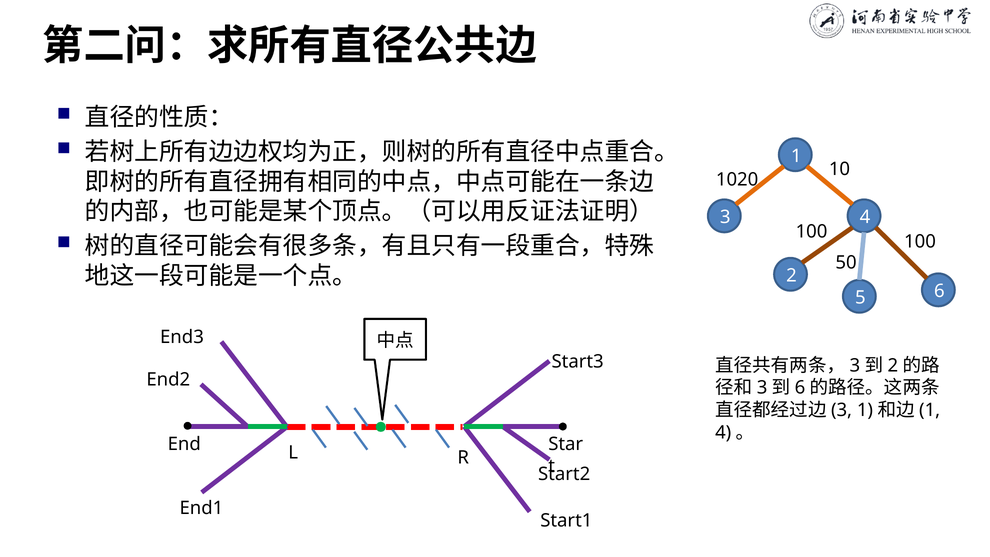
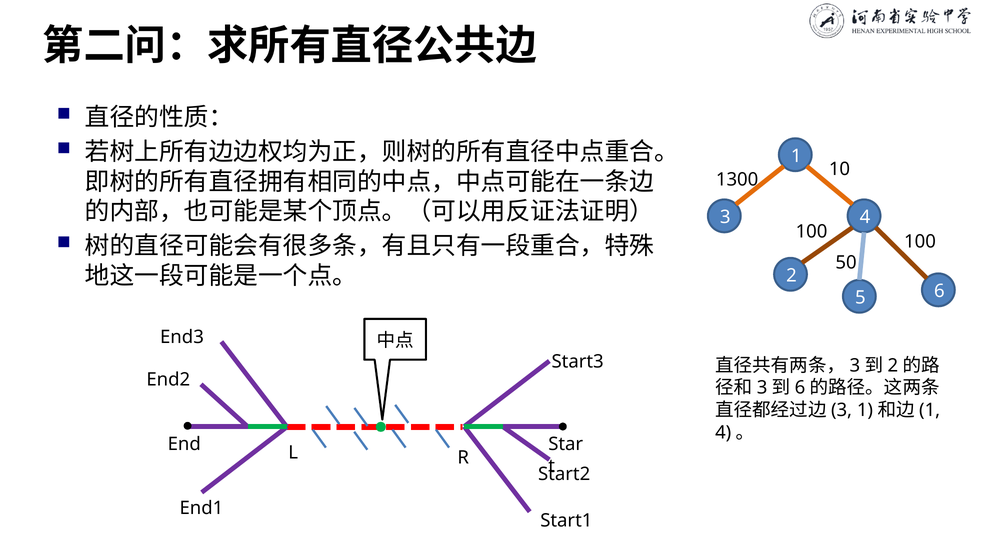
1020: 1020 -> 1300
